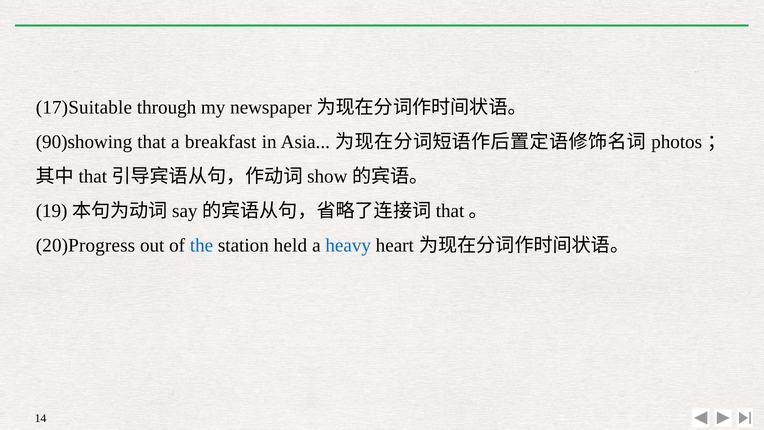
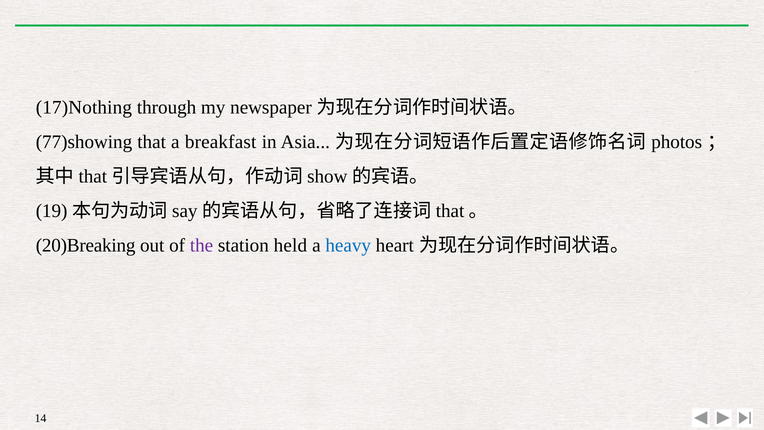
17)Suitable: 17)Suitable -> 17)Nothing
90)showing: 90)showing -> 77)showing
20)Progress: 20)Progress -> 20)Breaking
the colour: blue -> purple
